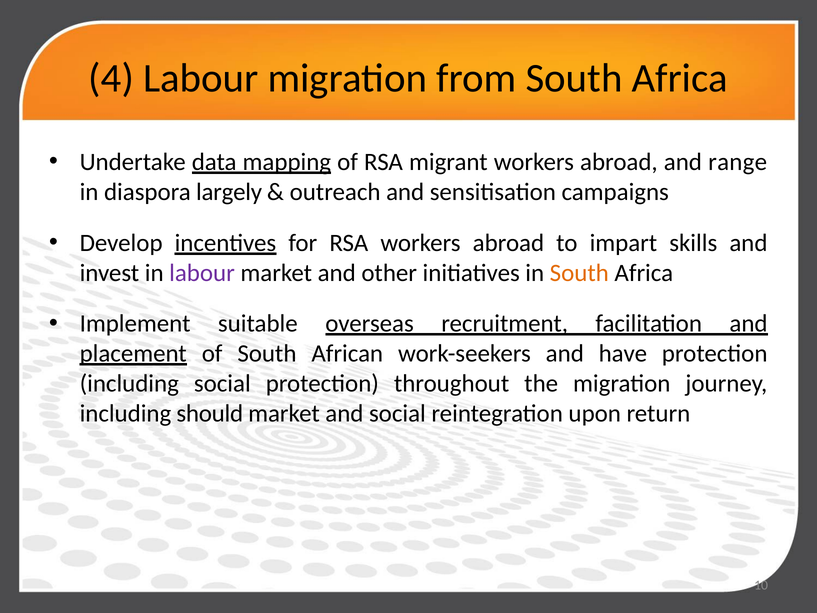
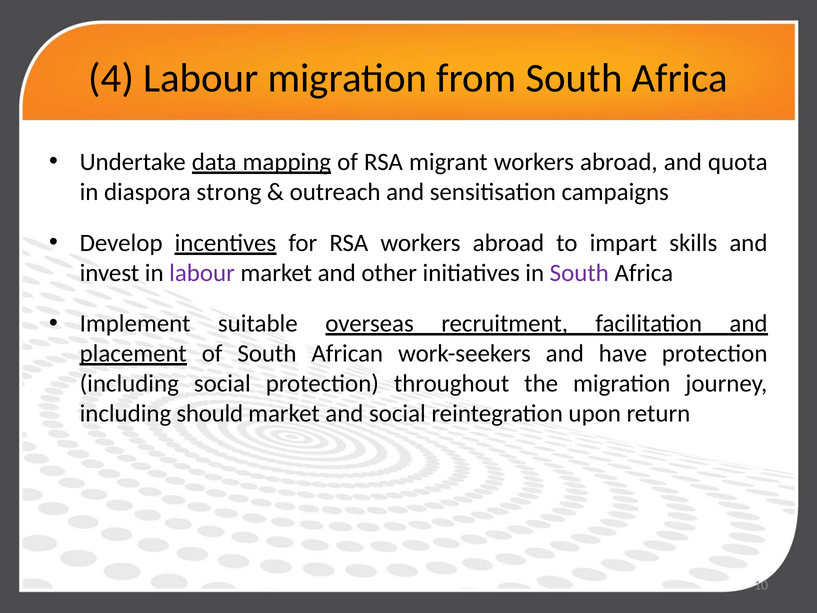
range: range -> quota
largely: largely -> strong
South at (579, 273) colour: orange -> purple
